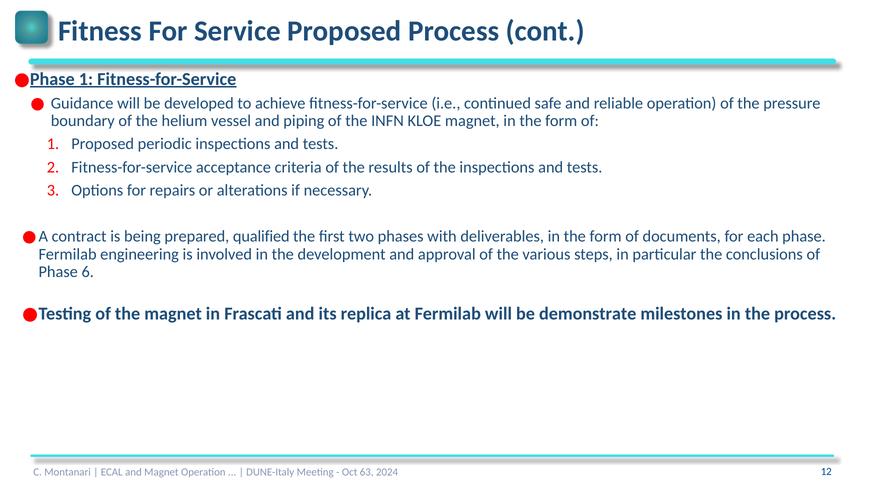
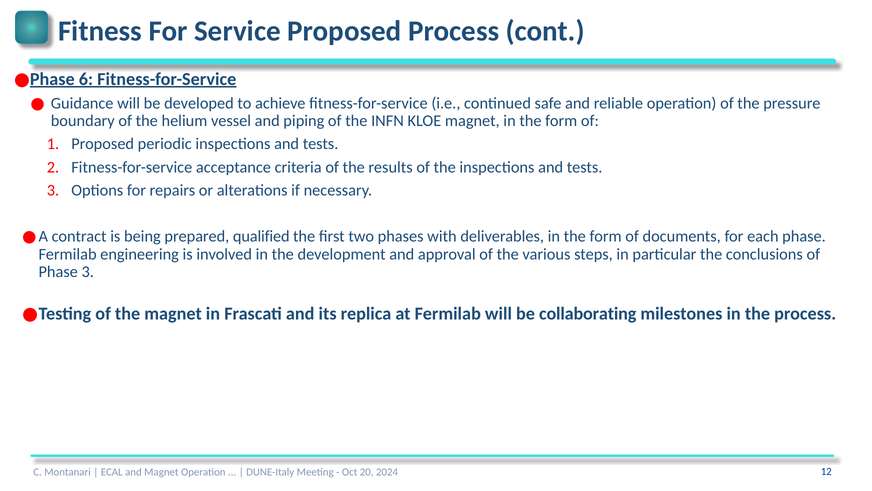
1 at (86, 79): 1 -> 6
Phase 6: 6 -> 3
demonstrate: demonstrate -> collaborating
63: 63 -> 20
